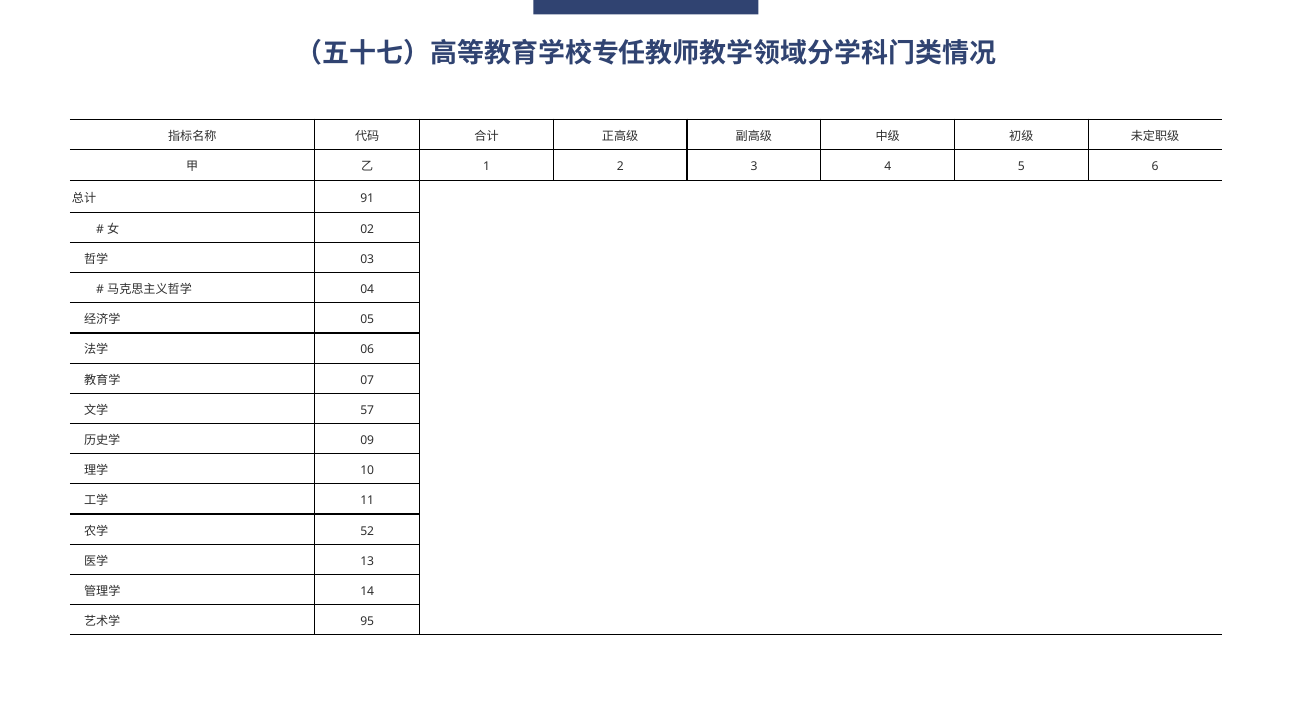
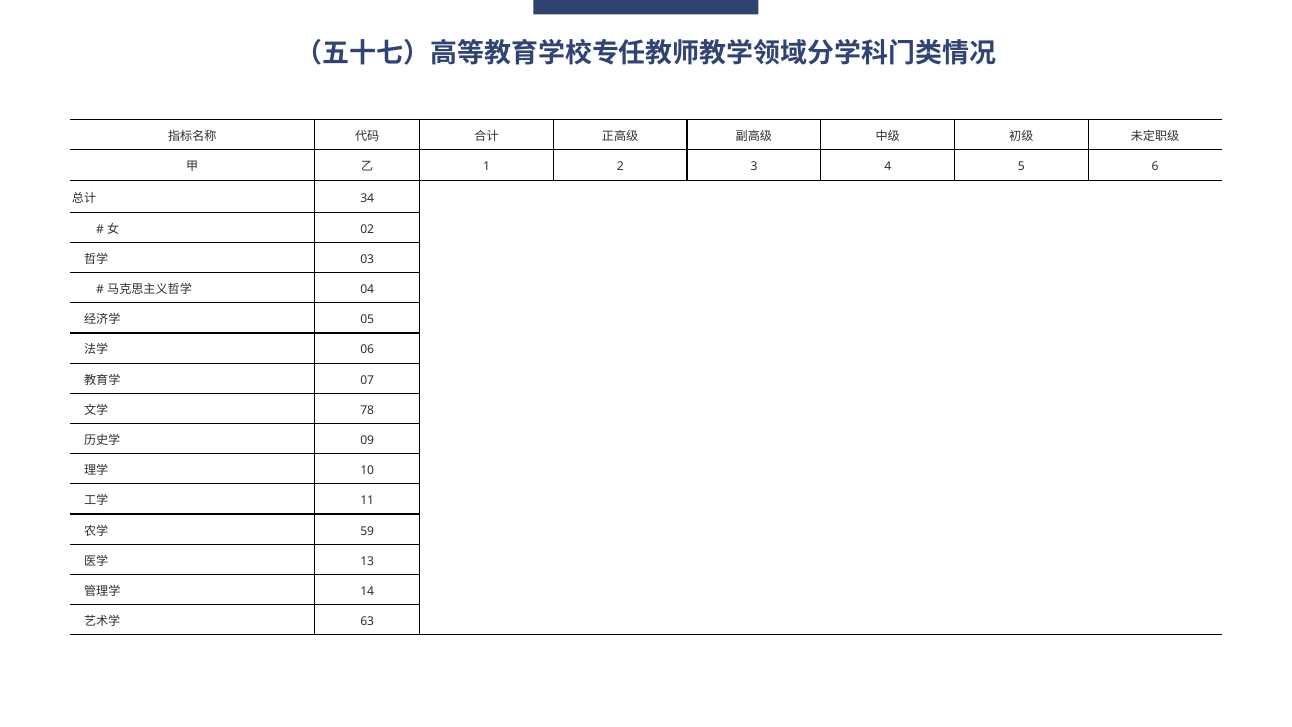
91: 91 -> 34
57: 57 -> 78
52: 52 -> 59
95: 95 -> 63
